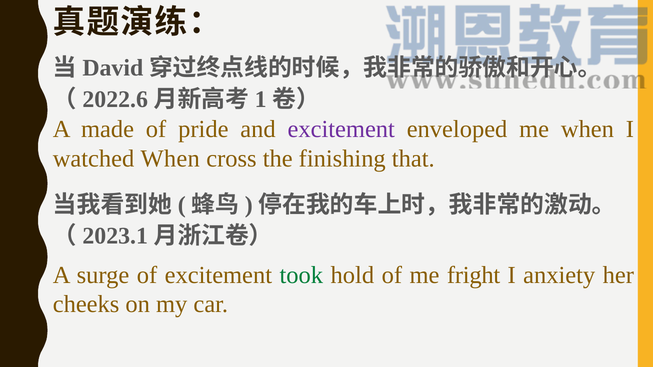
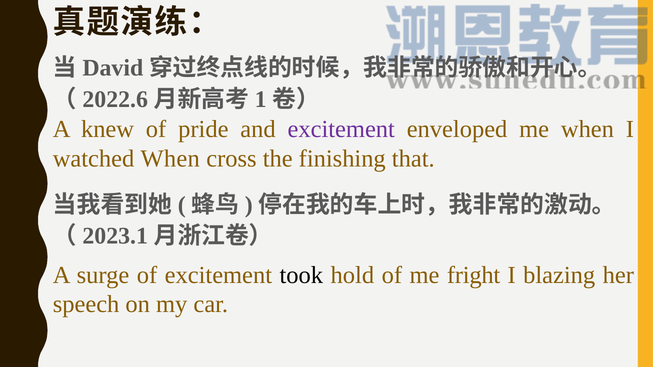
made: made -> knew
took colour: green -> black
anxiety: anxiety -> blazing
cheeks: cheeks -> speech
